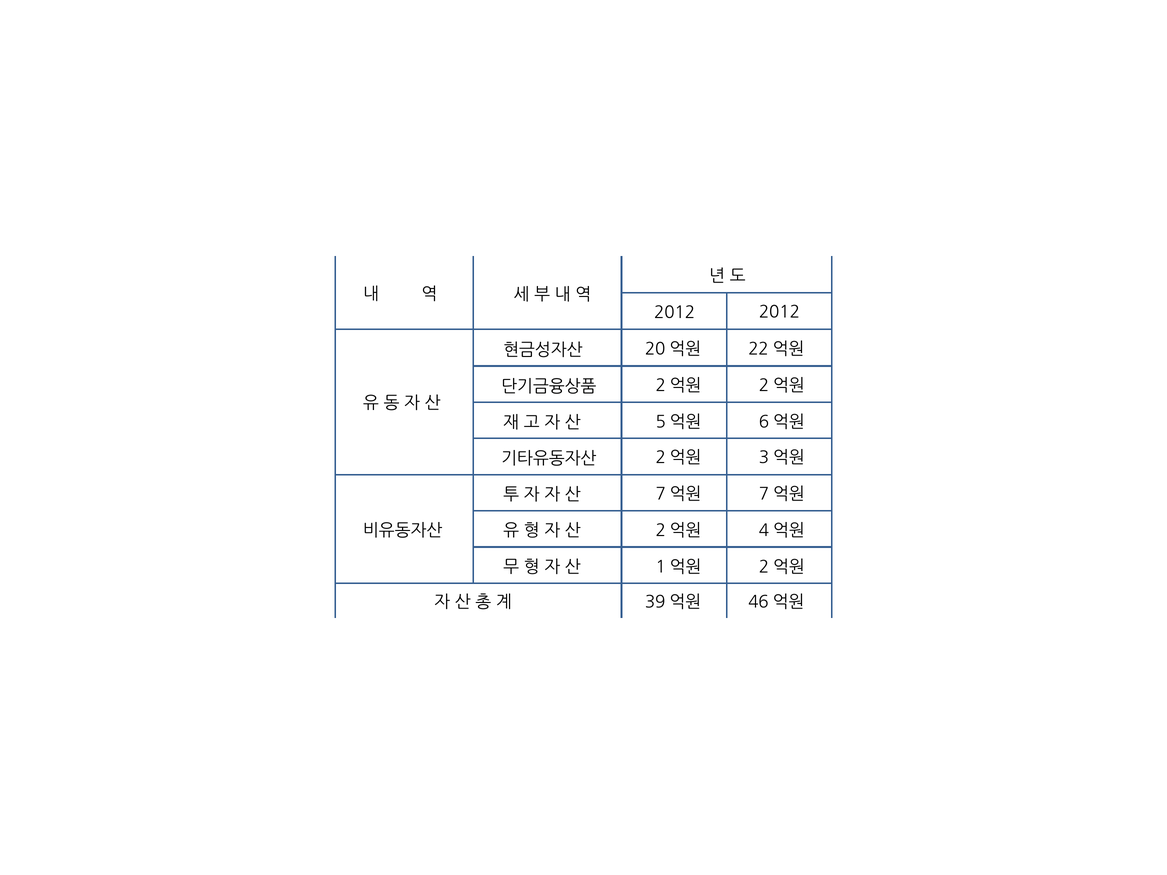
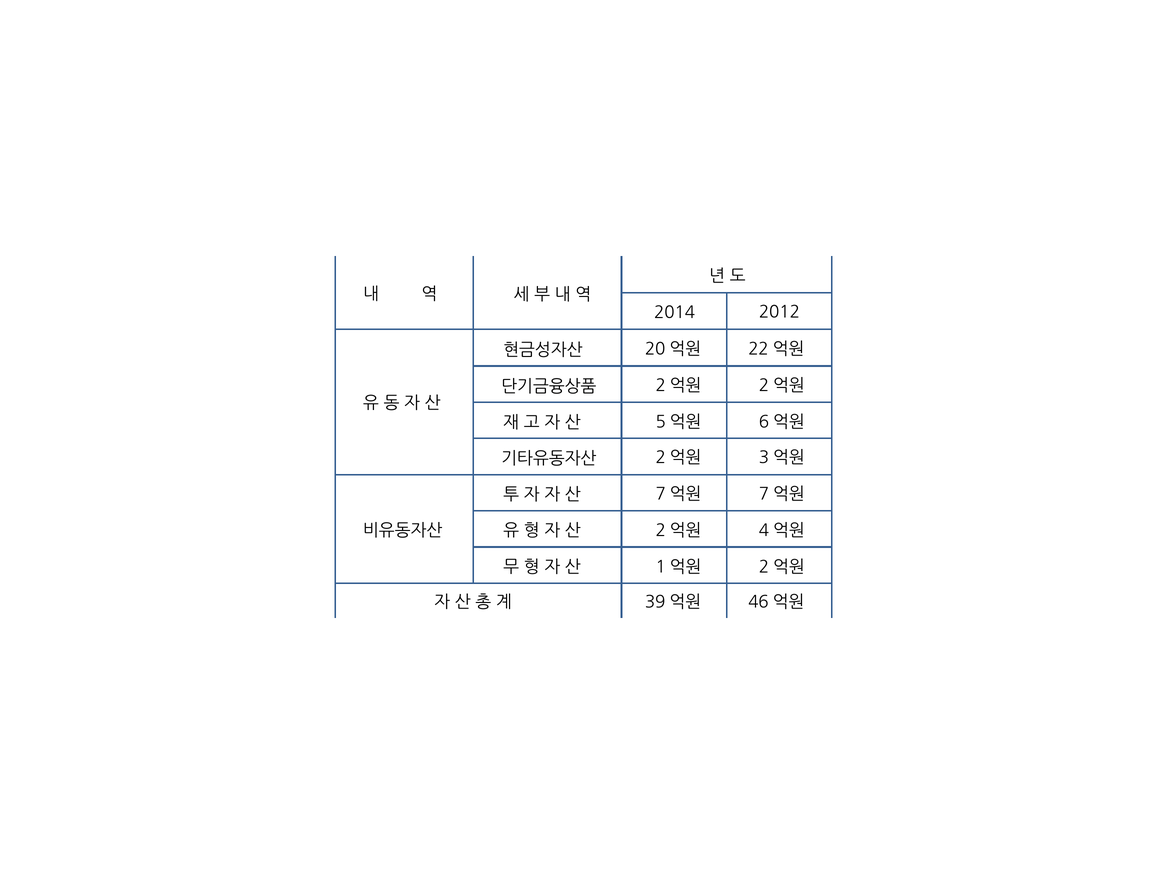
2012 at (675, 313): 2012 -> 2014
